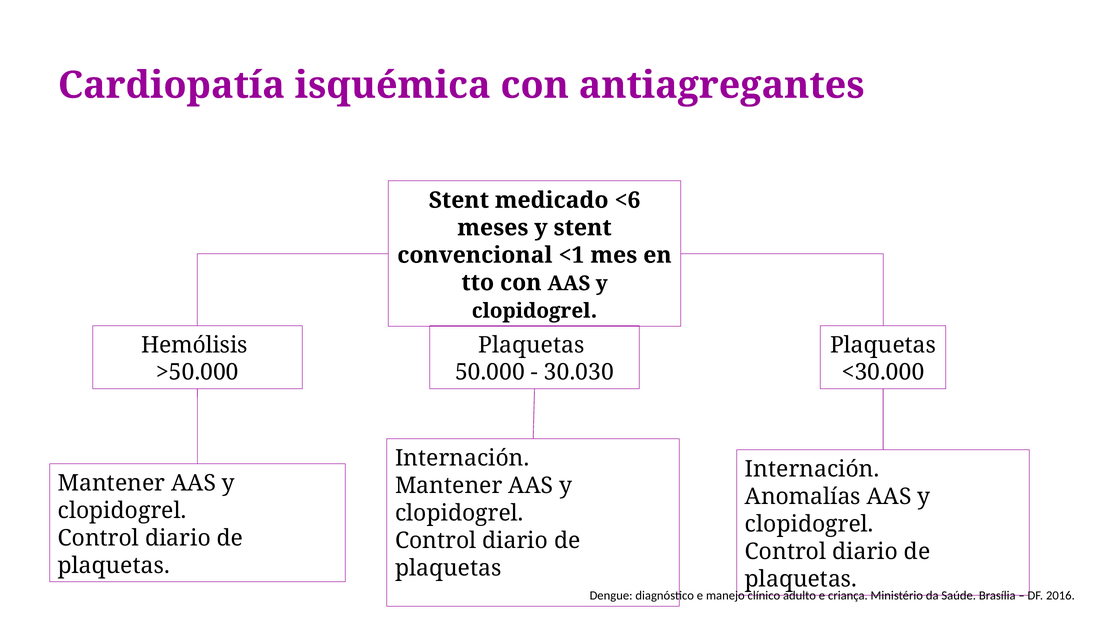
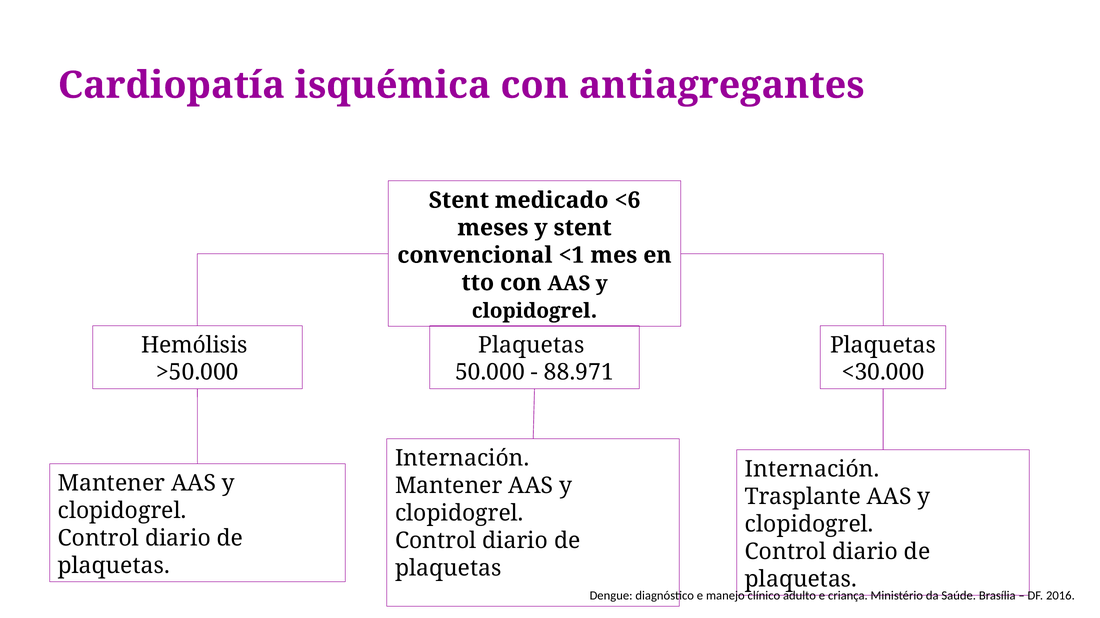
30.030: 30.030 -> 88.971
Anomalías: Anomalías -> Trasplante
